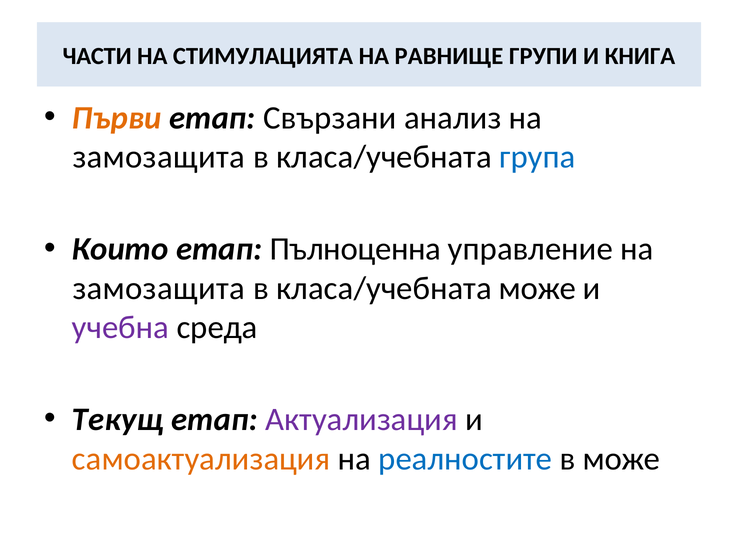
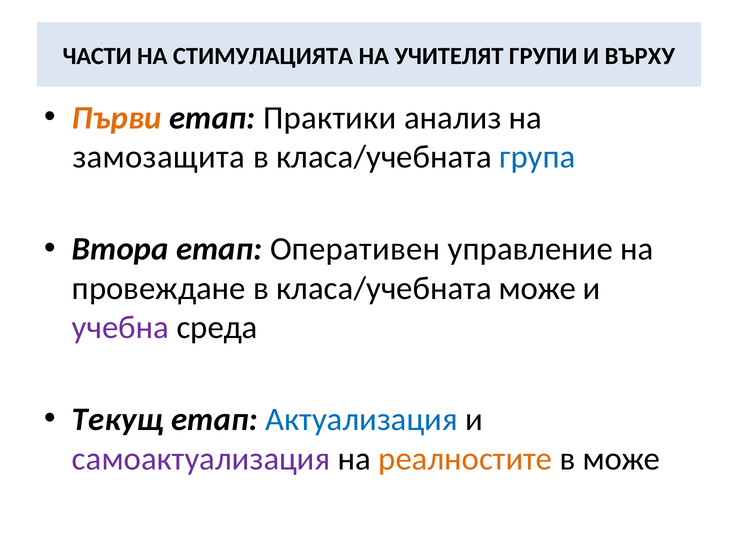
РАВНИЩЕ: РАВНИЩЕ -> УЧИТЕЛЯТ
КНИГА: КНИГА -> ВЪРХУ
Свързани: Свързани -> Практики
Които: Които -> Втора
Пълноценна: Пълноценна -> Оперативен
замозащита at (159, 289): замозащита -> провеждане
Актуализация colour: purple -> blue
самоактуализация colour: orange -> purple
реалностите colour: blue -> orange
